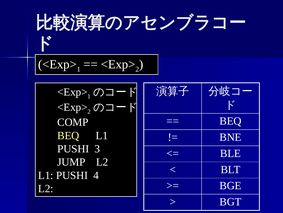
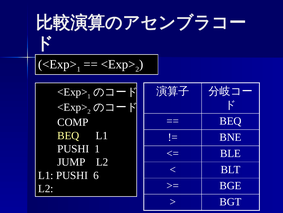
PUSHI 3: 3 -> 1
4: 4 -> 6
